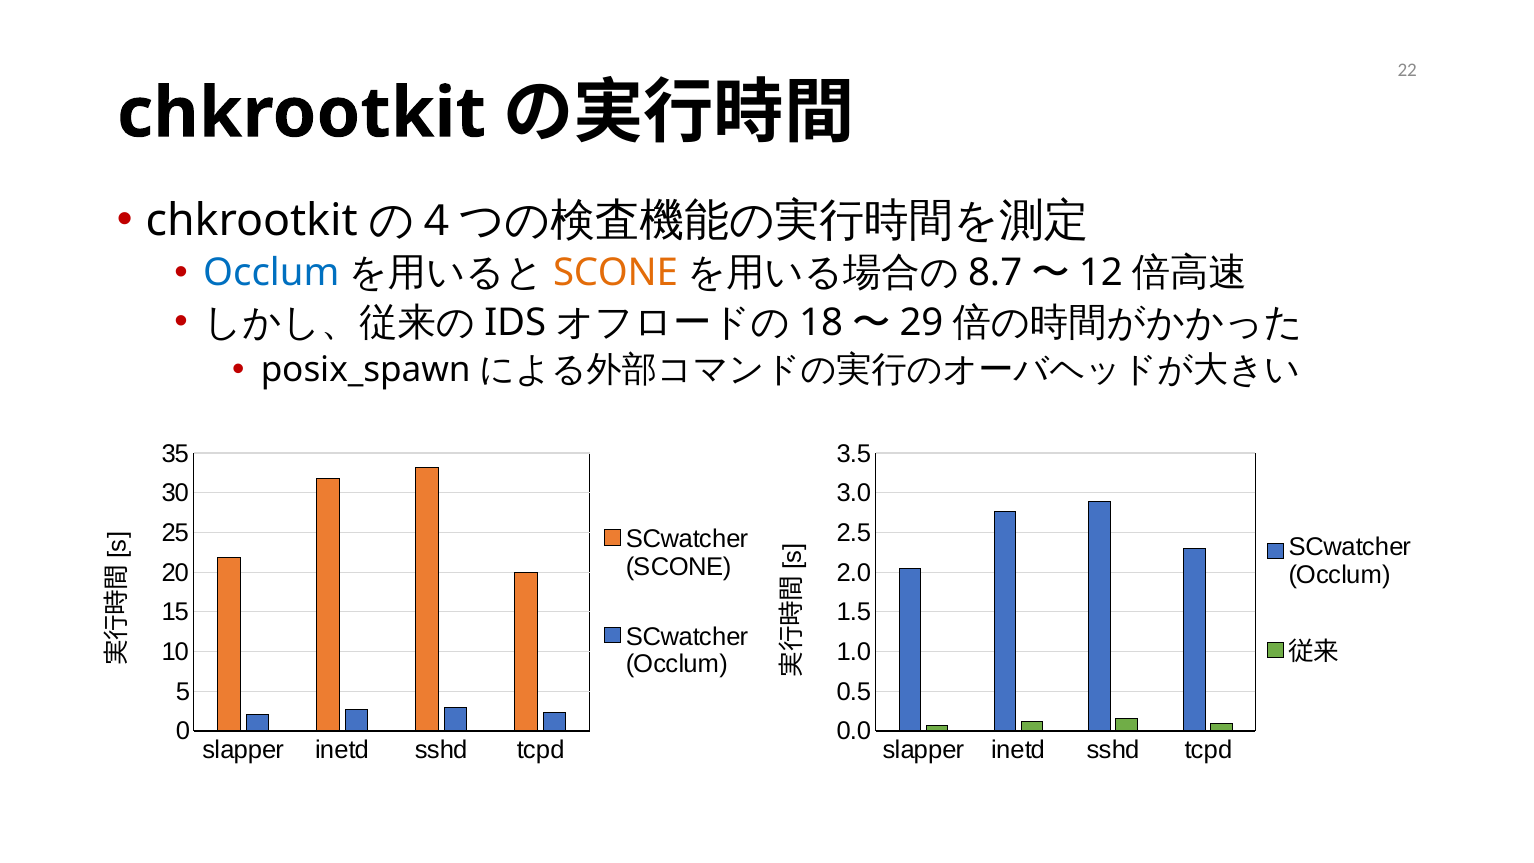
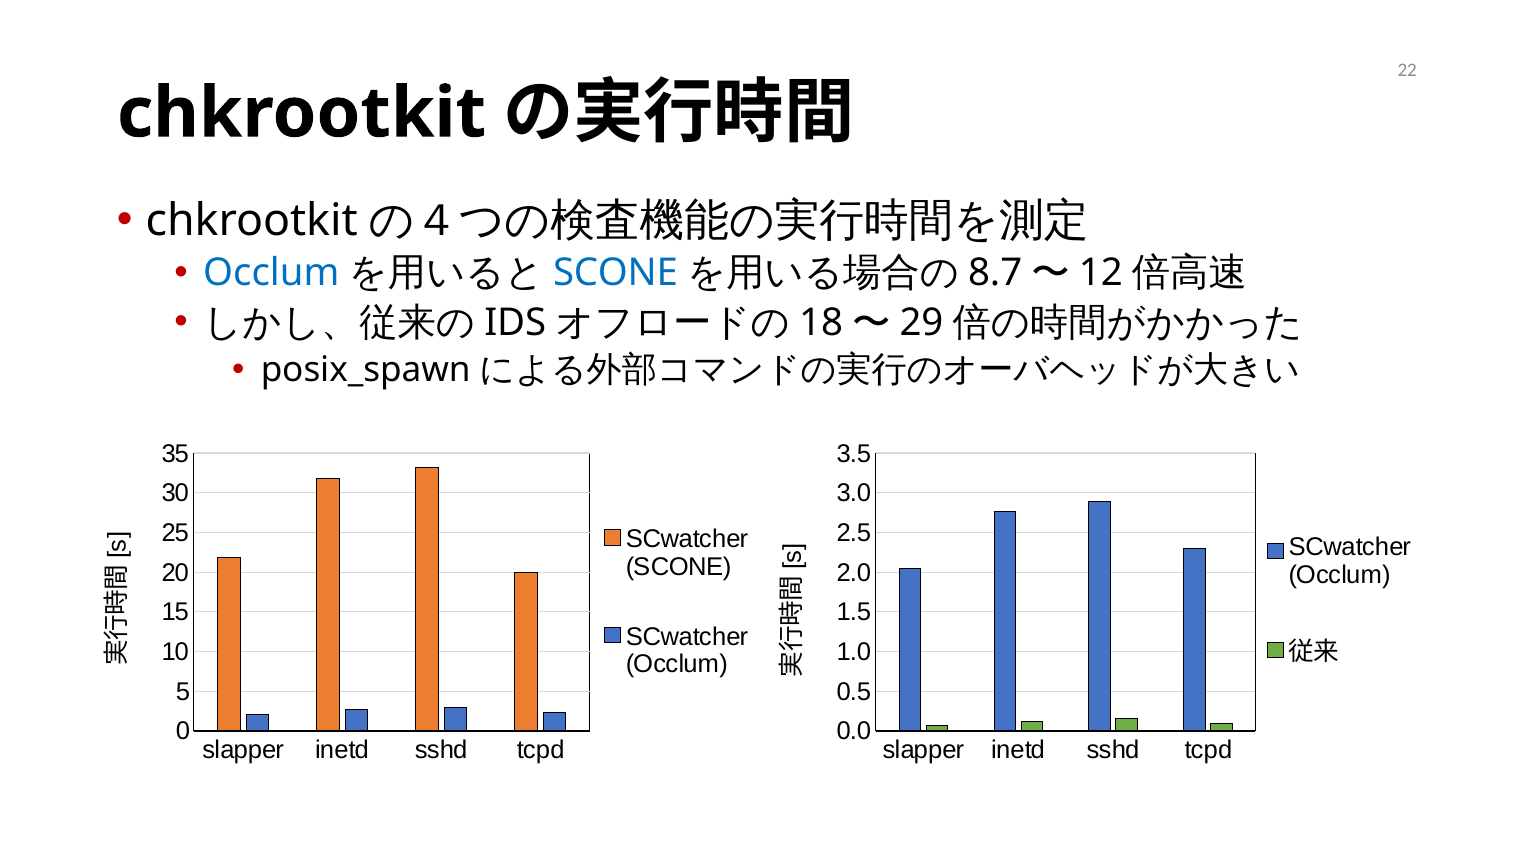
SCONE at (616, 273) colour: orange -> blue
